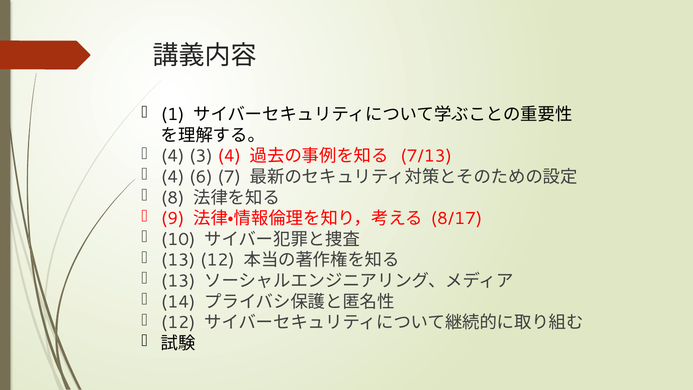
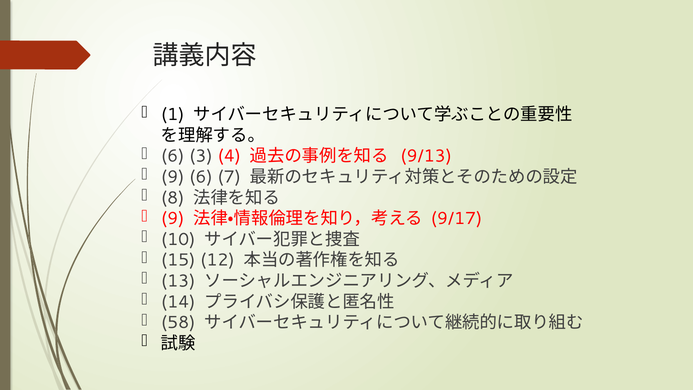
4 at (173, 156): 4 -> 6
7/13: 7/13 -> 9/13
4 at (173, 177): 4 -> 9
8/17: 8/17 -> 9/17
13 at (178, 260): 13 -> 15
12 at (178, 322): 12 -> 58
